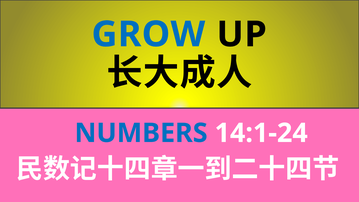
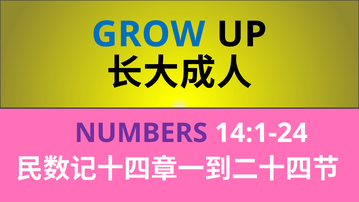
NUMBERS colour: blue -> purple
